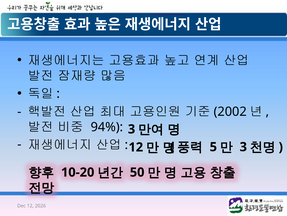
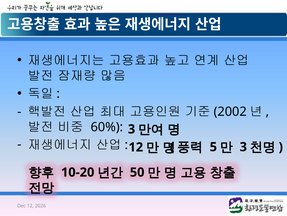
94%: 94% -> 60%
